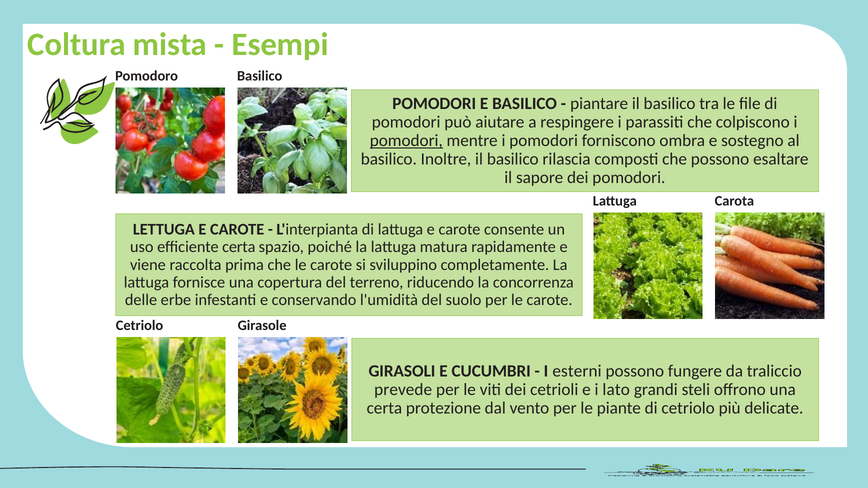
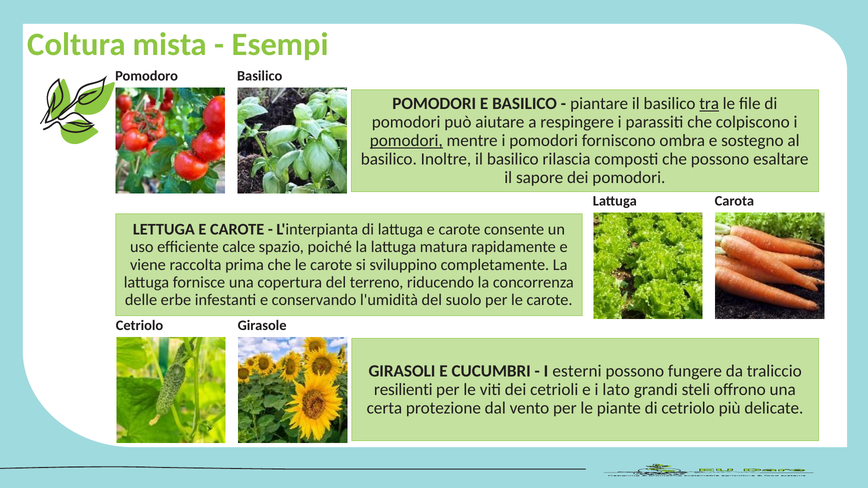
tra underline: none -> present
efficiente certa: certa -> calce
prevede: prevede -> resilienti
